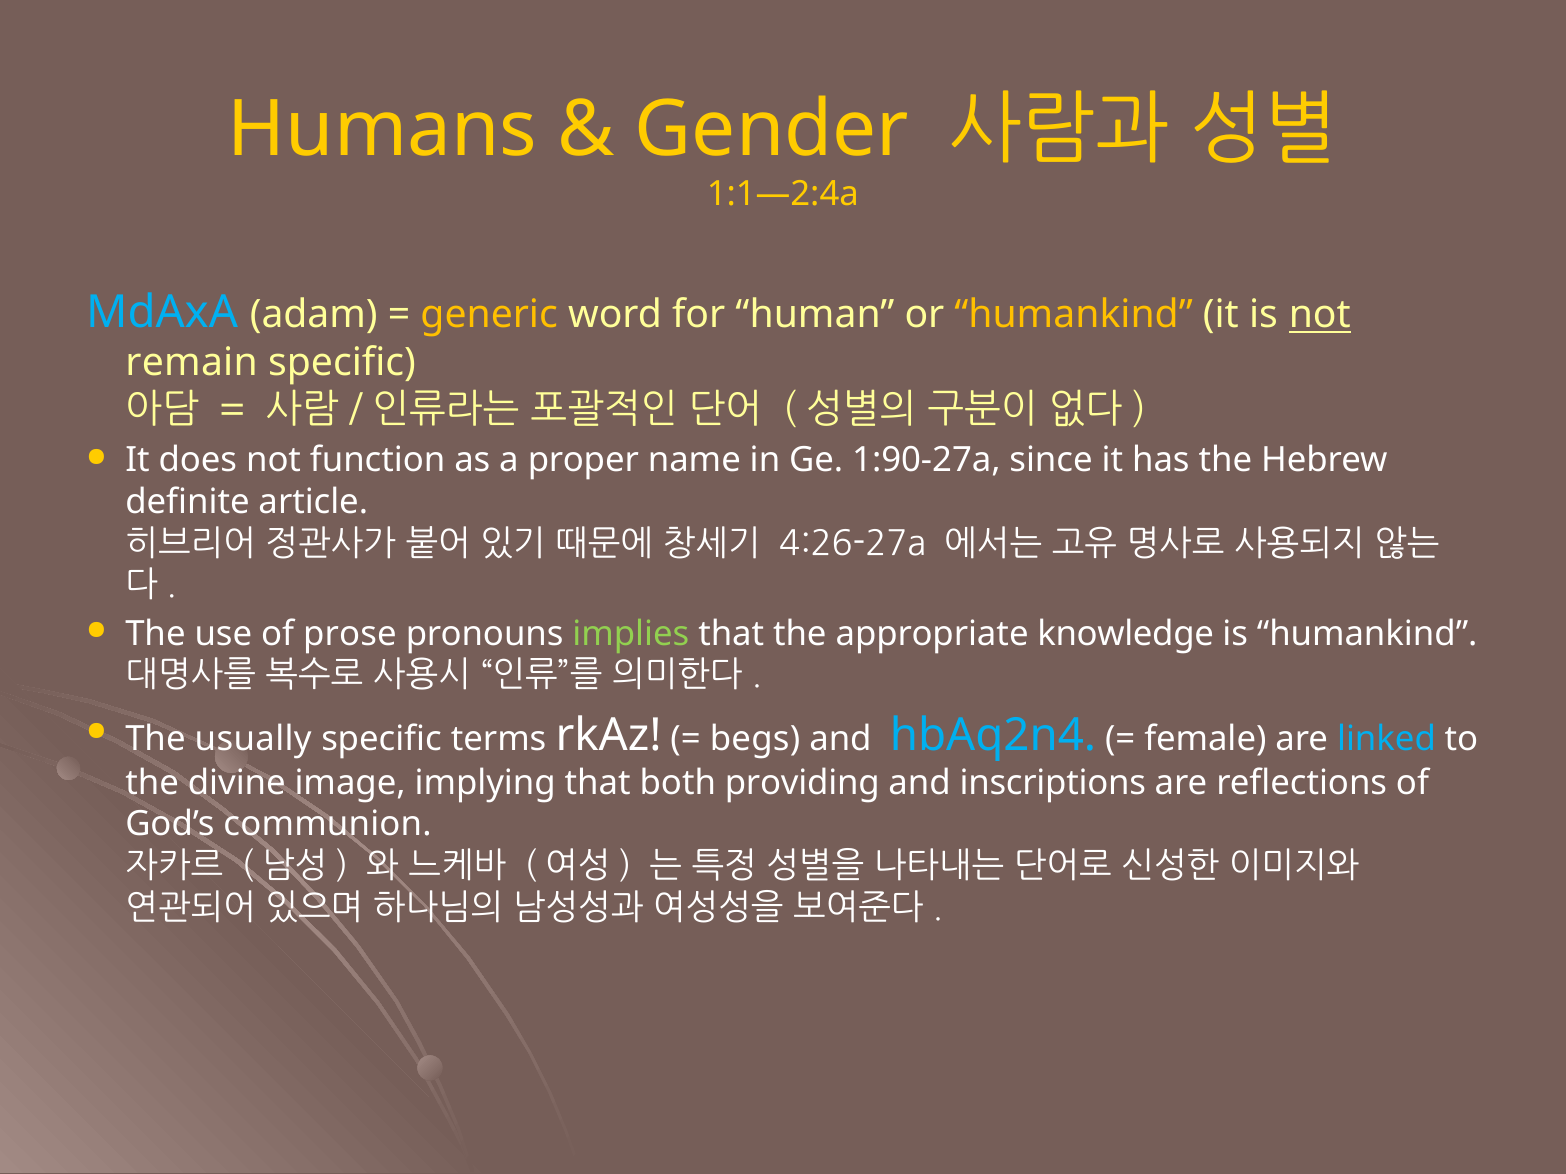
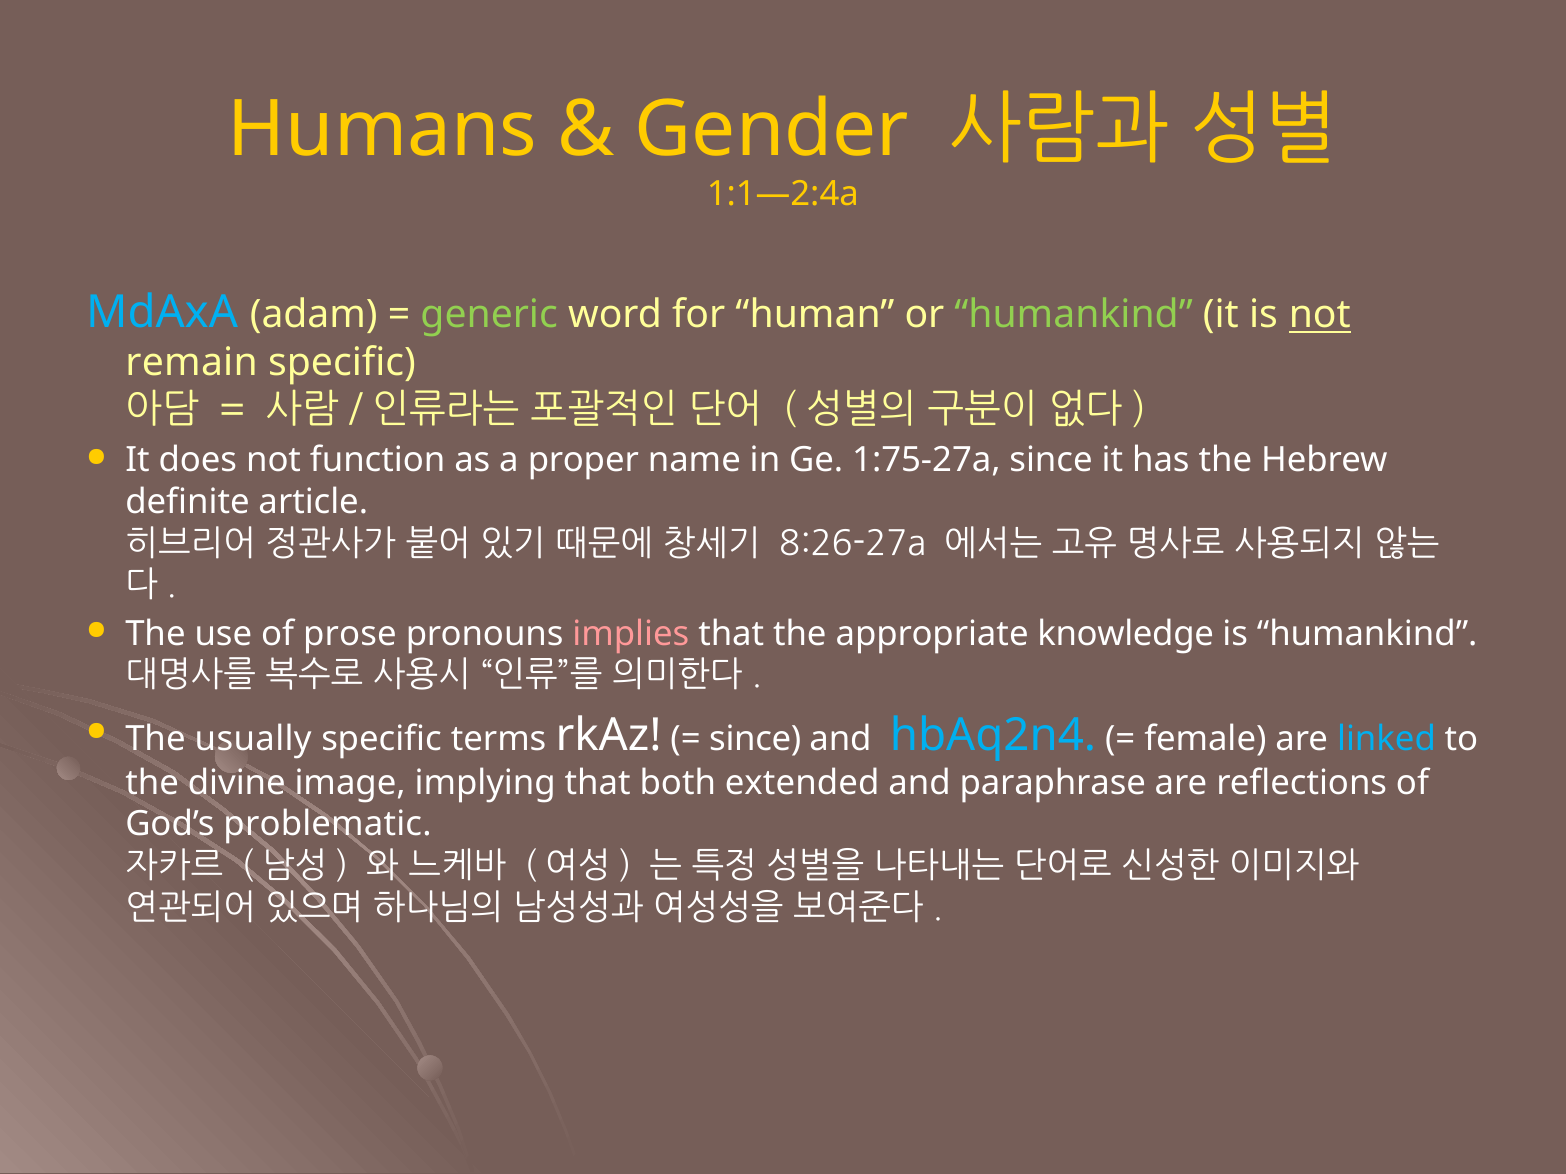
generic colour: yellow -> light green
humankind at (1074, 315) colour: yellow -> light green
1:90-27a: 1:90-27a -> 1:75-27a
4:26-27a: 4:26-27a -> 8:26-27a
implies colour: light green -> pink
begs at (755, 739): begs -> since
providing: providing -> extended
inscriptions: inscriptions -> paraphrase
communion: communion -> problematic
